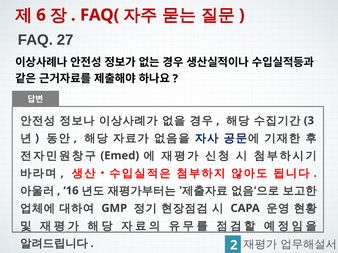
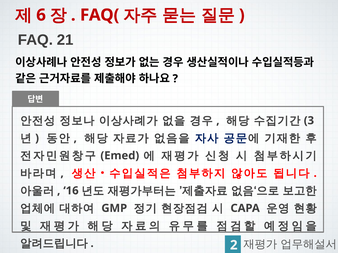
27: 27 -> 21
